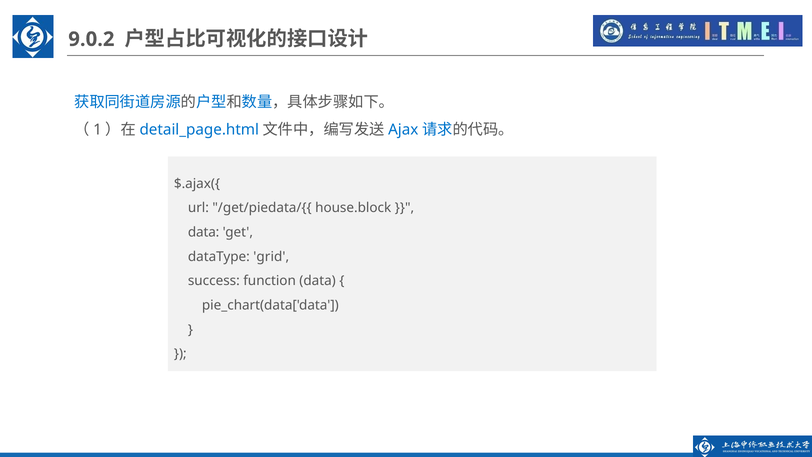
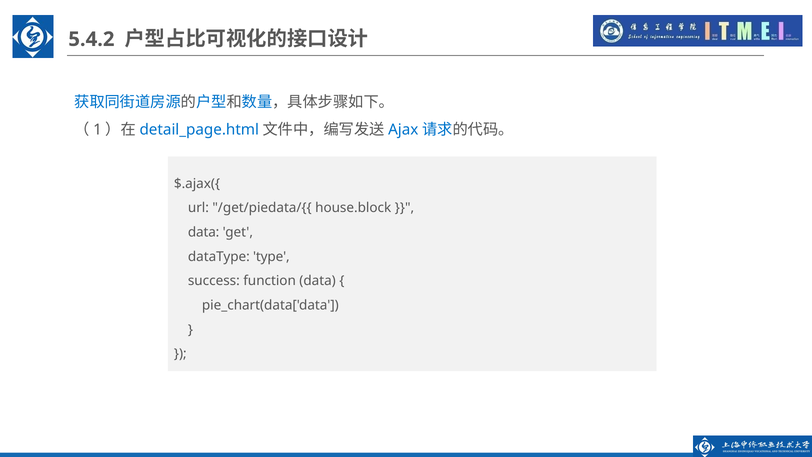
9.0.2: 9.0.2 -> 5.4.2
grid: grid -> type
